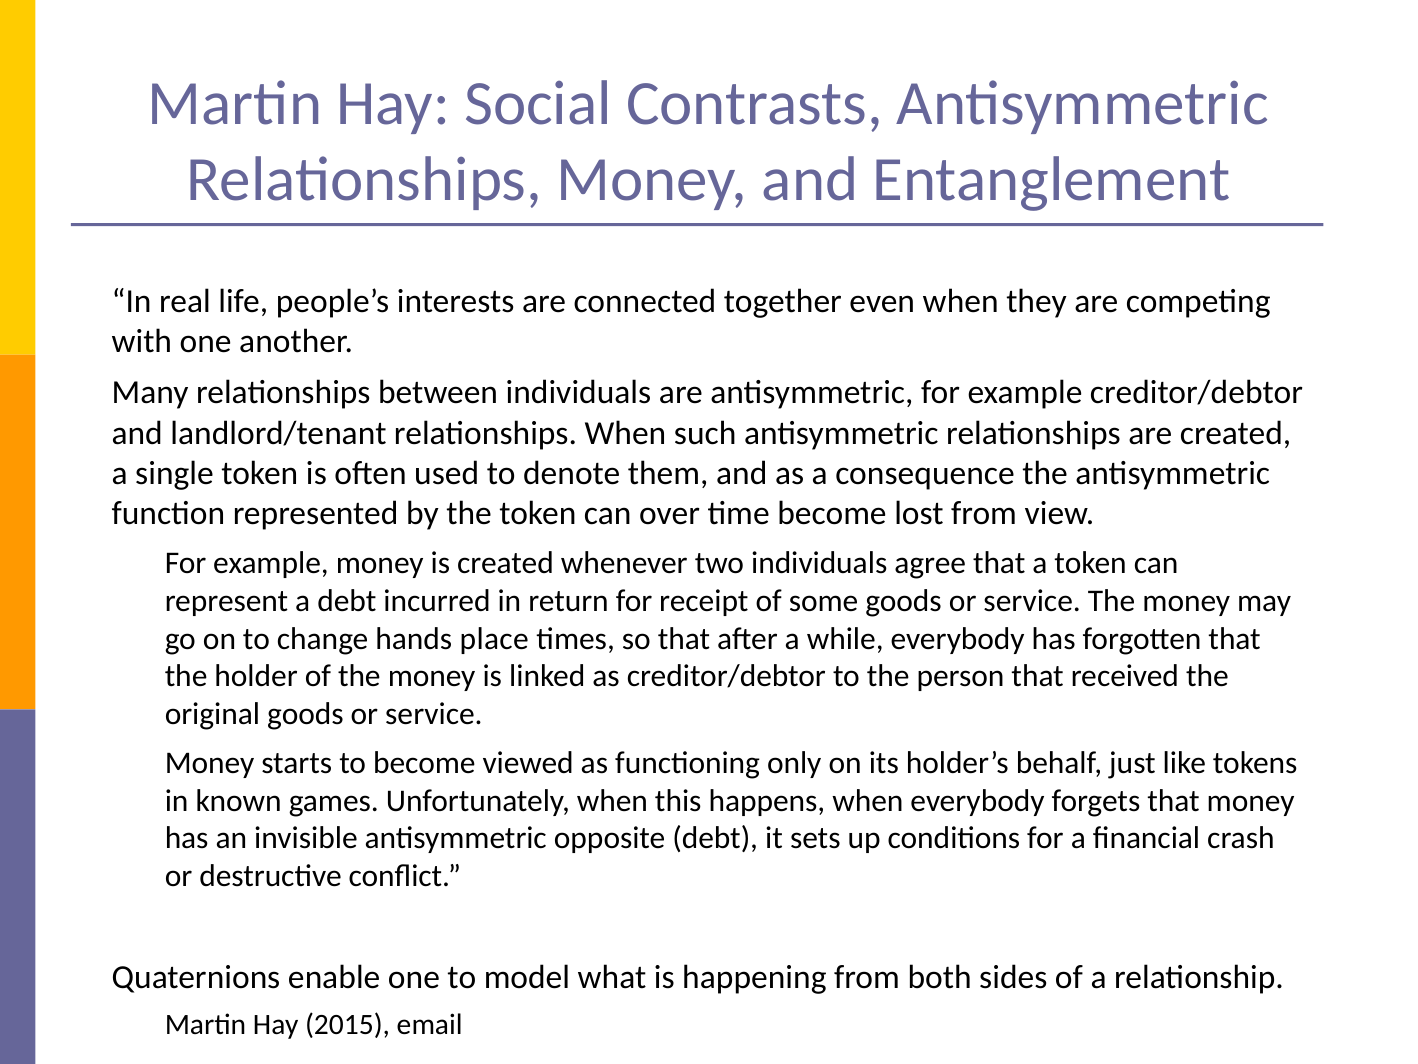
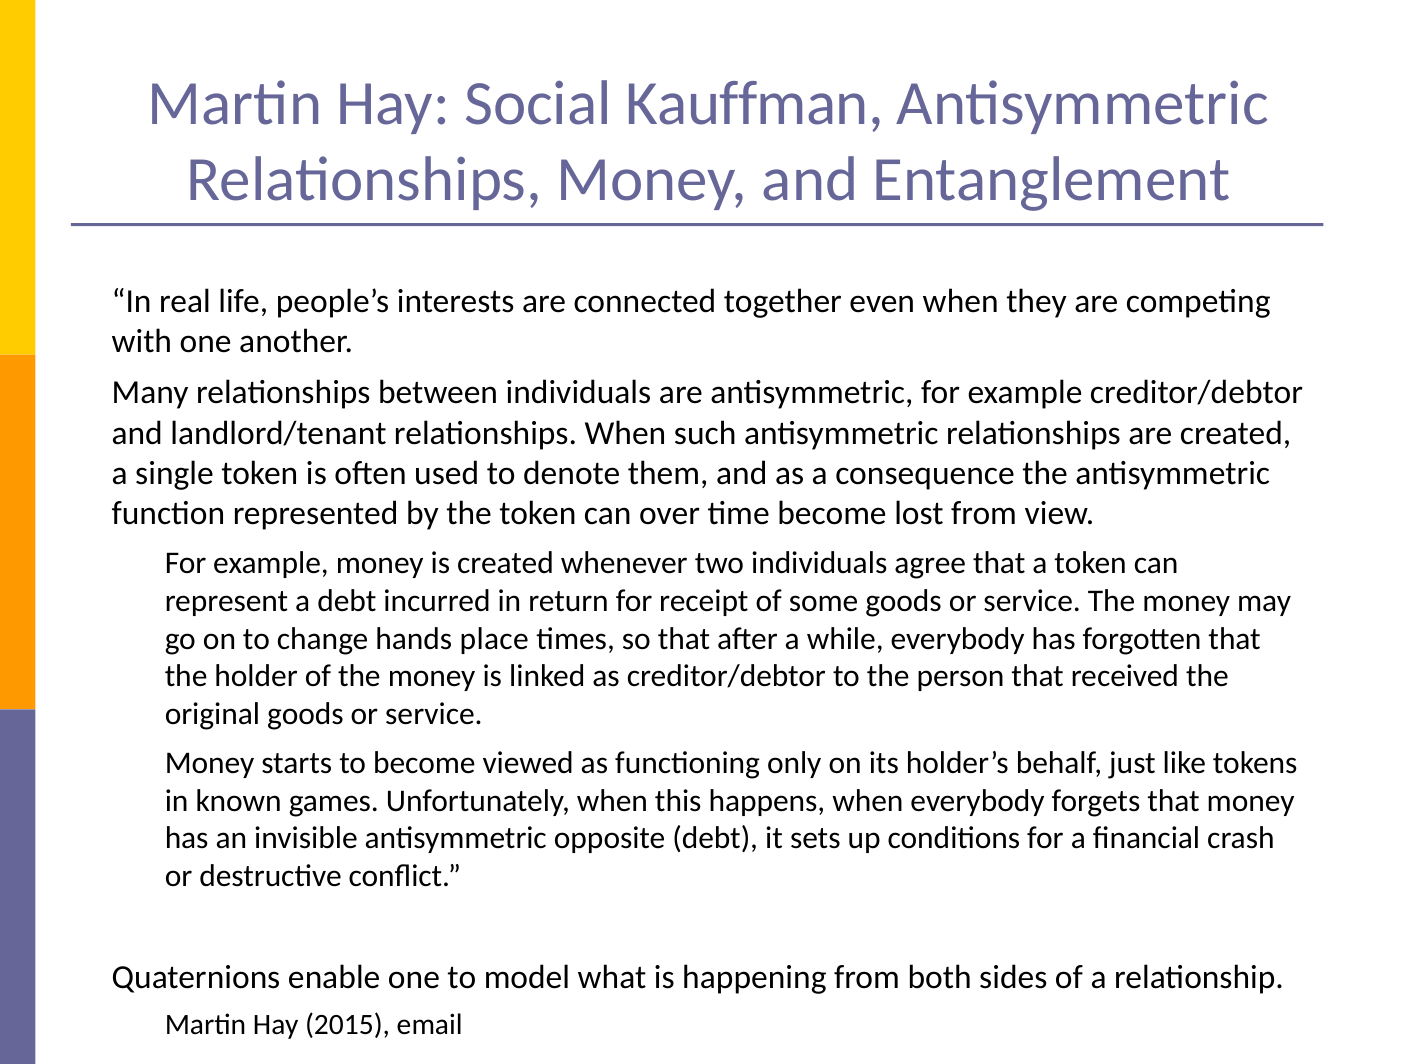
Contrasts: Contrasts -> Kauffman
